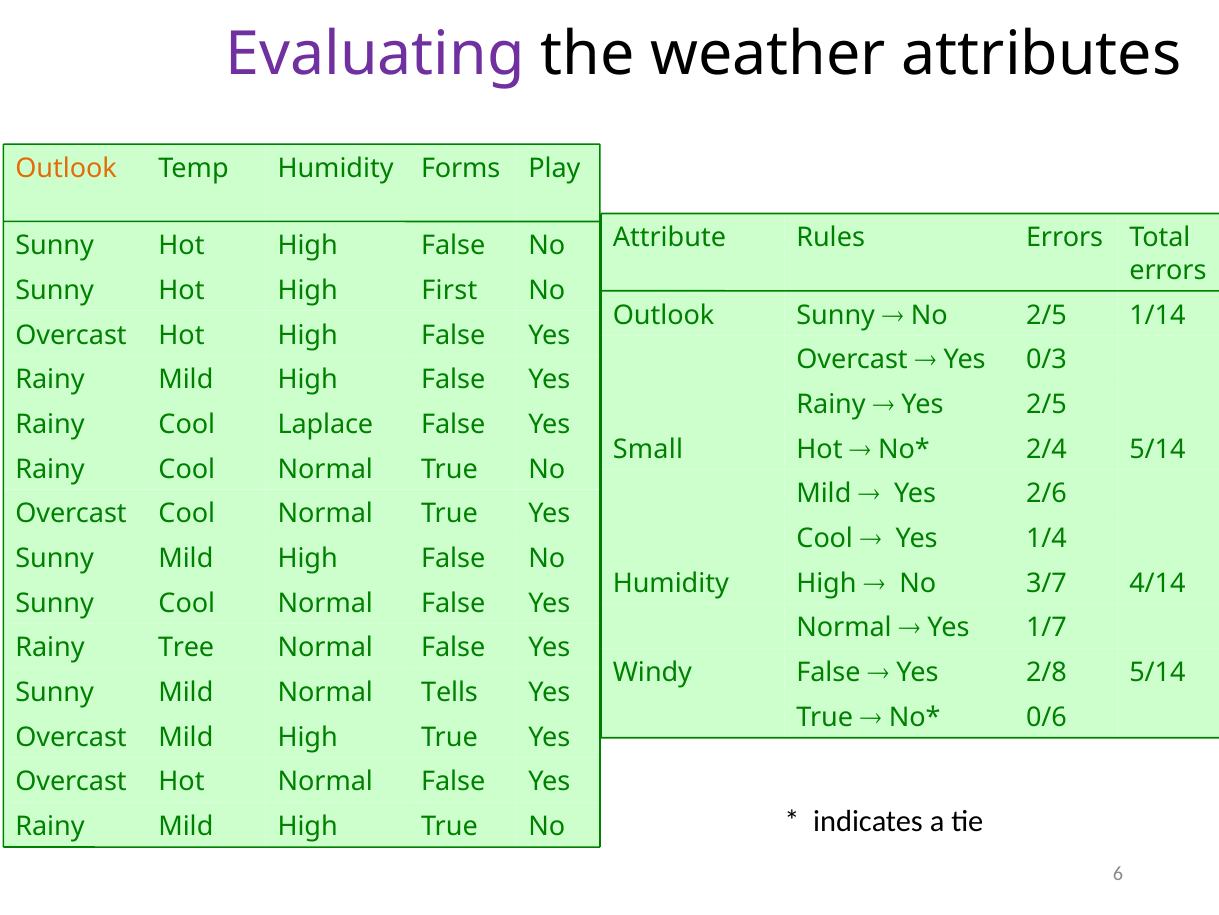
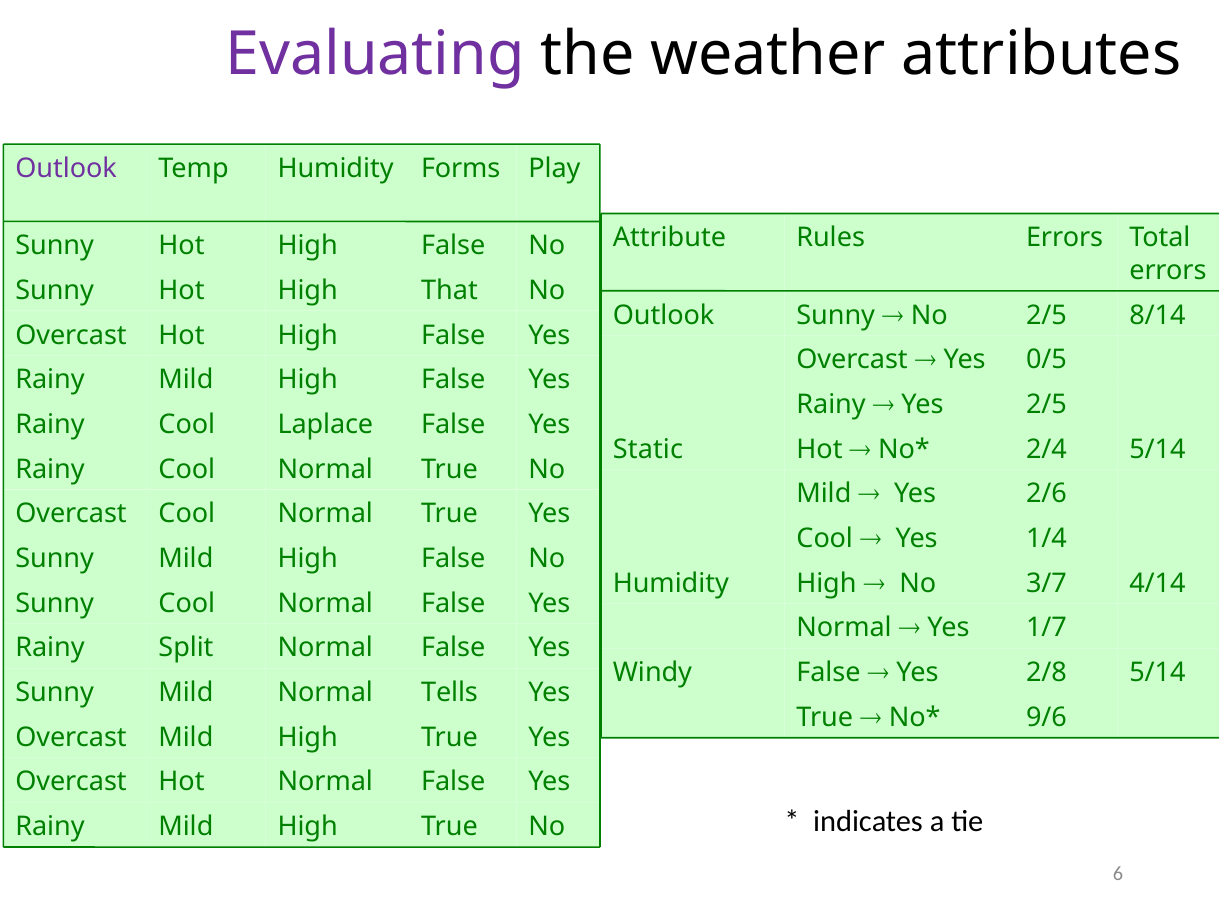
Outlook at (66, 168) colour: orange -> purple
First: First -> That
1/14: 1/14 -> 8/14
0/3: 0/3 -> 0/5
Small: Small -> Static
Tree: Tree -> Split
0/6: 0/6 -> 9/6
